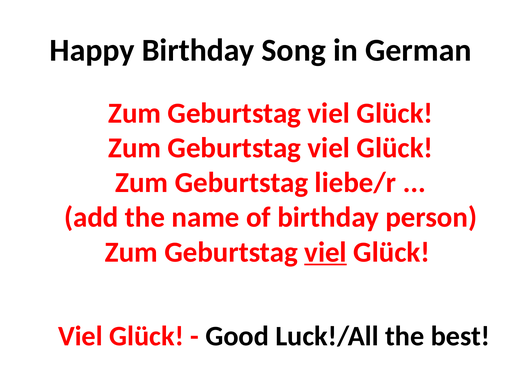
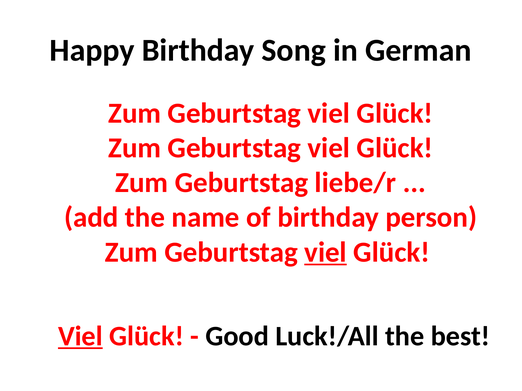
Viel at (80, 337) underline: none -> present
